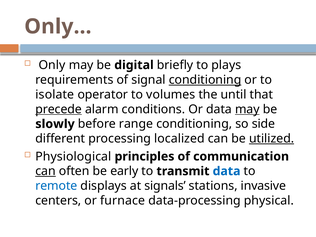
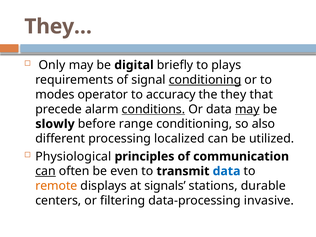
Only…: Only… -> They…
isolate: isolate -> modes
volumes: volumes -> accuracy
until: until -> they
precede underline: present -> none
conditions underline: none -> present
side: side -> also
utilized underline: present -> none
early: early -> even
remote colour: blue -> orange
invasive: invasive -> durable
furnace: furnace -> filtering
physical: physical -> invasive
